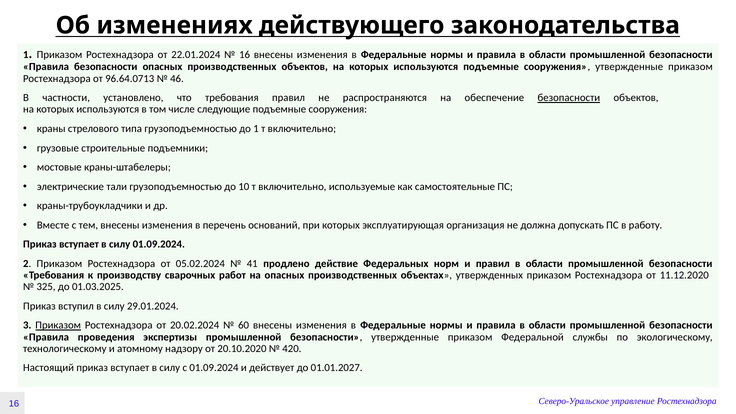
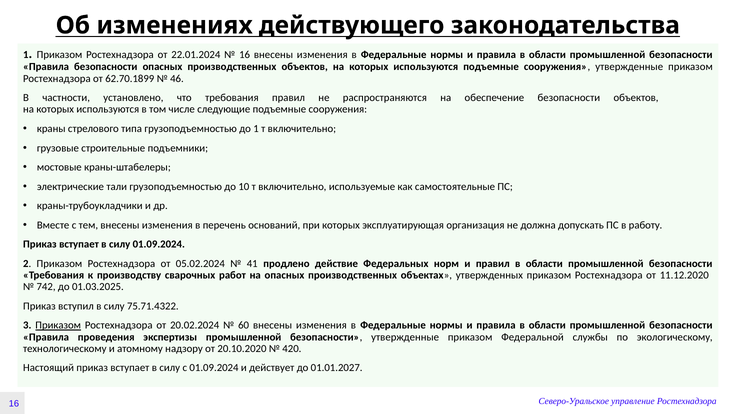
96.64.0713: 96.64.0713 -> 62.70.1899
безопасности at (569, 98) underline: present -> none
325: 325 -> 742
29.01.2024: 29.01.2024 -> 75.71.4322
